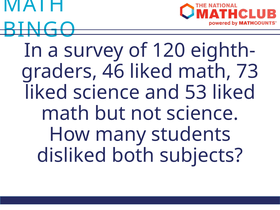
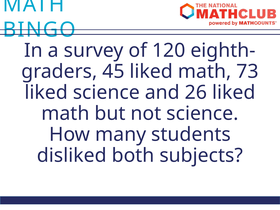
46: 46 -> 45
53: 53 -> 26
